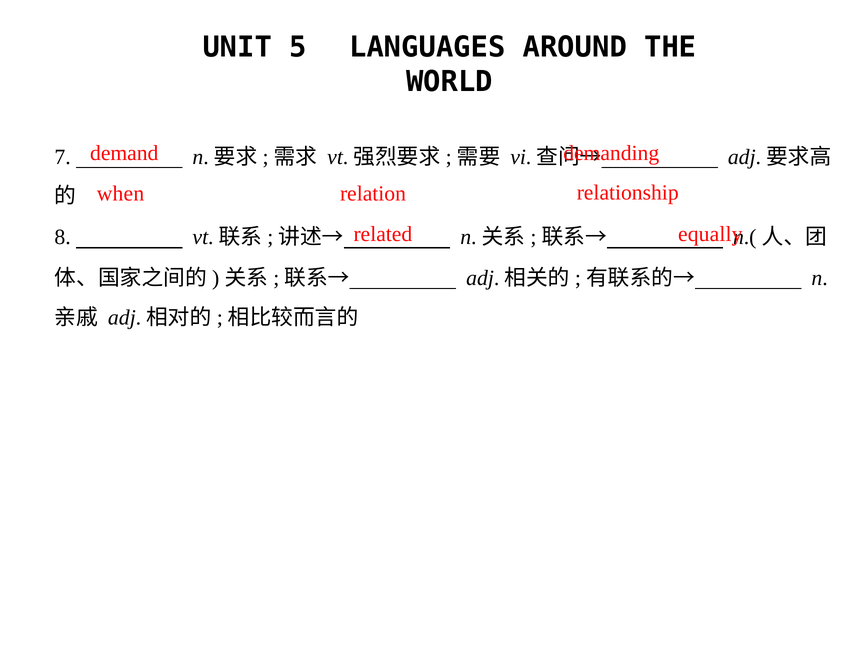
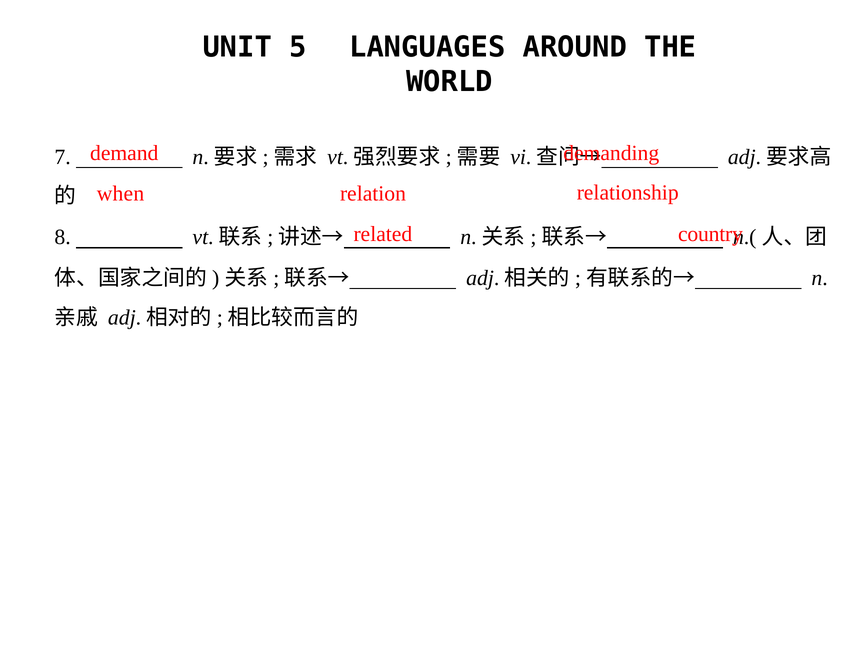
equally: equally -> country
